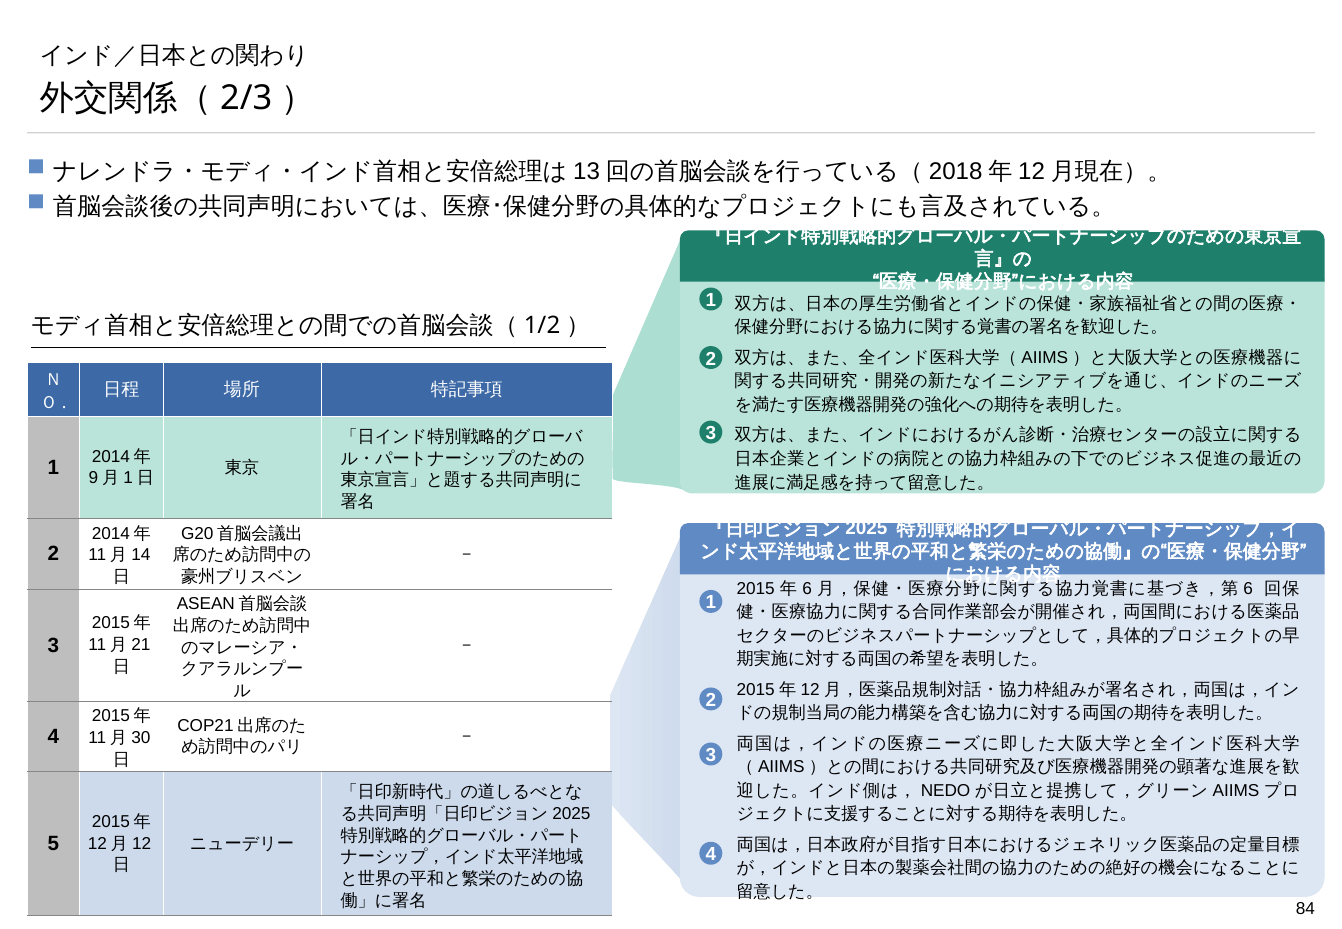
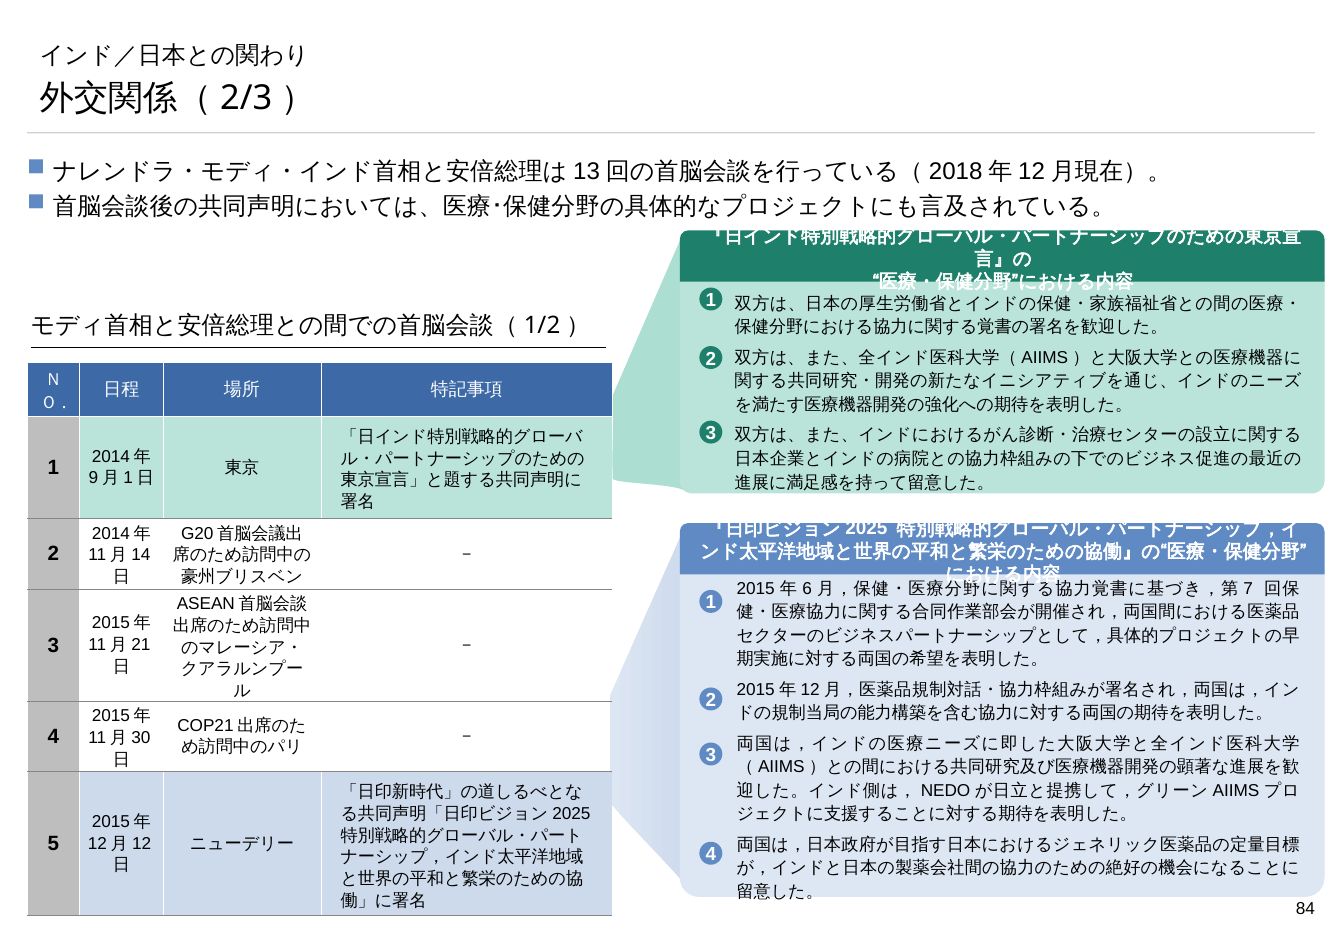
6 at (1248, 589): 6 -> 7
